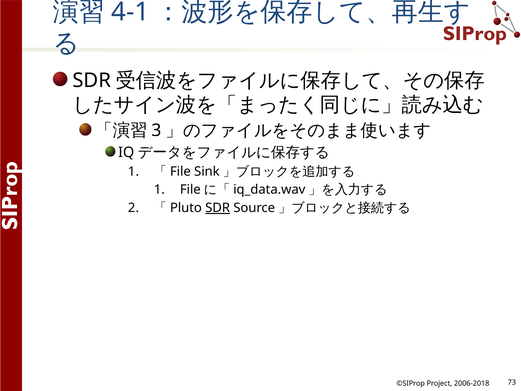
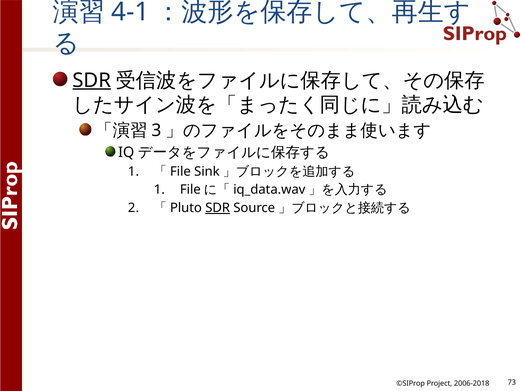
SDR at (92, 80) underline: none -> present
